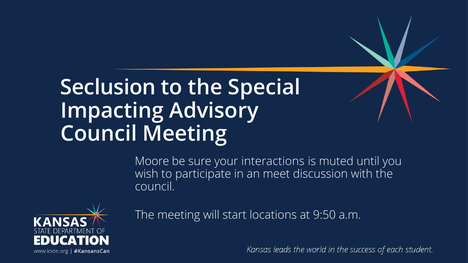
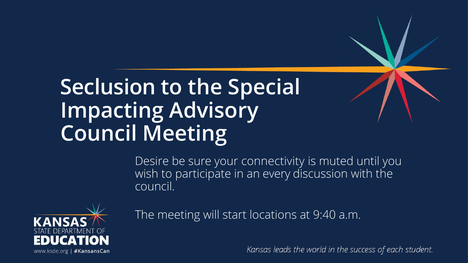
Moore: Moore -> Desire
interactions: interactions -> connectivity
meet: meet -> every
9:50: 9:50 -> 9:40
